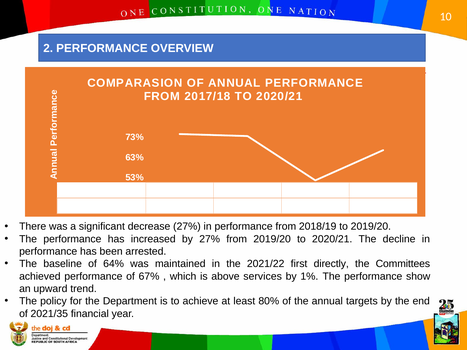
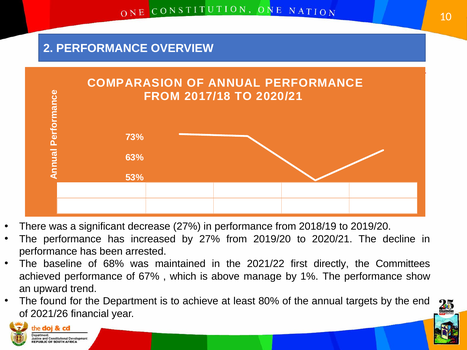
64%: 64% -> 68%
services: services -> manage
policy: policy -> found
2021/35: 2021/35 -> 2021/26
